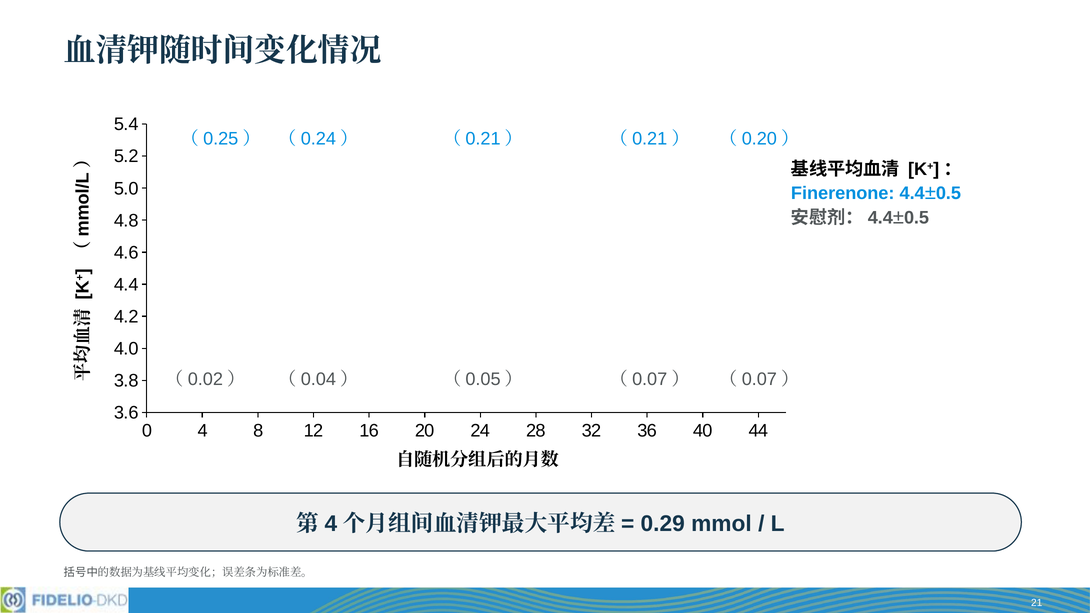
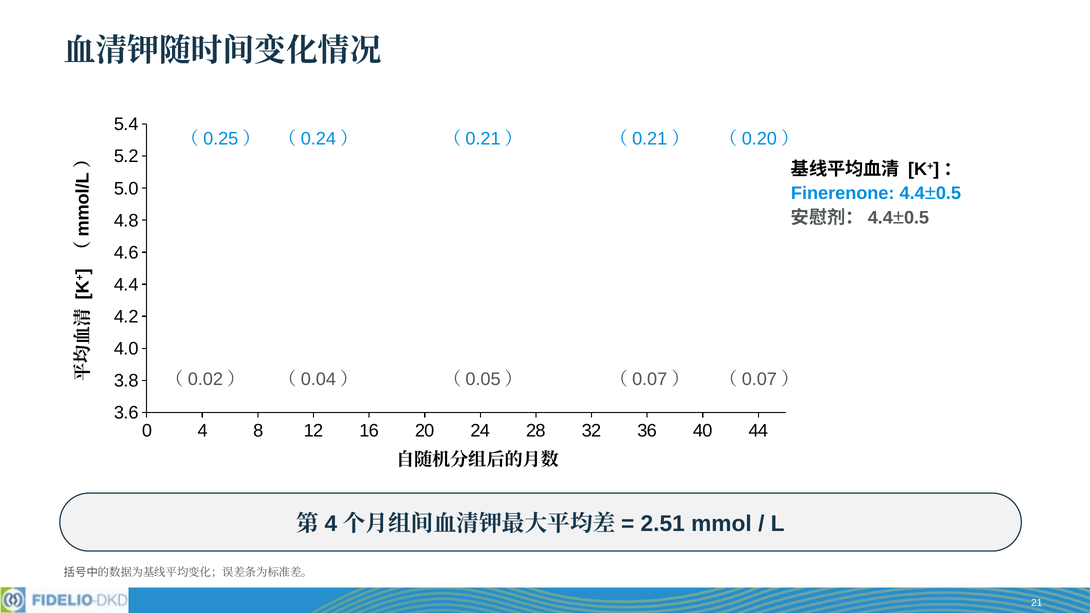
0.29: 0.29 -> 2.51
